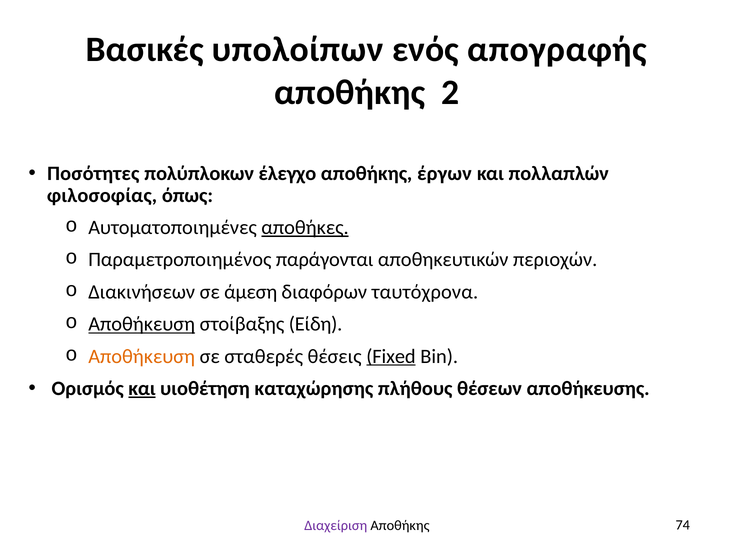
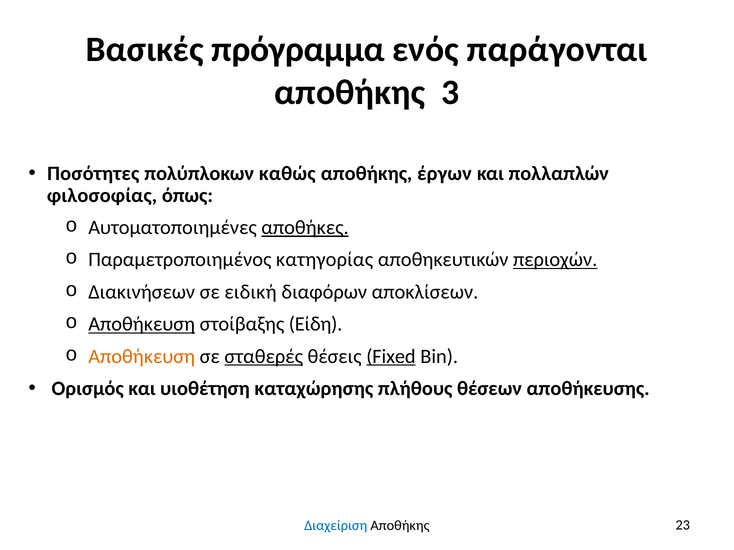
υπολοίπων: υπολοίπων -> πρόγραμμα
απογραφής: απογραφής -> παράγονται
2: 2 -> 3
έλεγχο: έλεγχο -> καθώς
παράγονται: παράγονται -> κατηγορίας
περιοχών underline: none -> present
άμεση: άμεση -> ειδική
ταυτόχρονα: ταυτόχρονα -> αποκλίσεων
σταθερές underline: none -> present
και at (142, 389) underline: present -> none
Διαχείριση colour: purple -> blue
74: 74 -> 23
